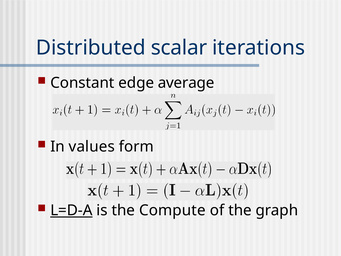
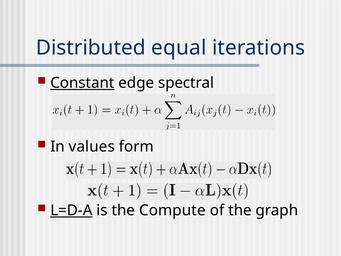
scalar: scalar -> equal
Constant underline: none -> present
average: average -> spectral
